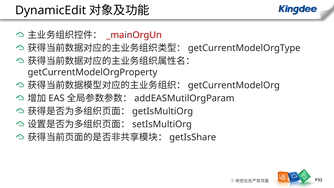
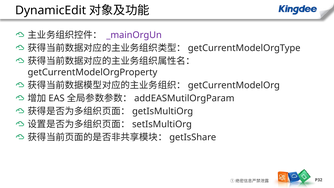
_mainOrgUn colour: red -> purple
